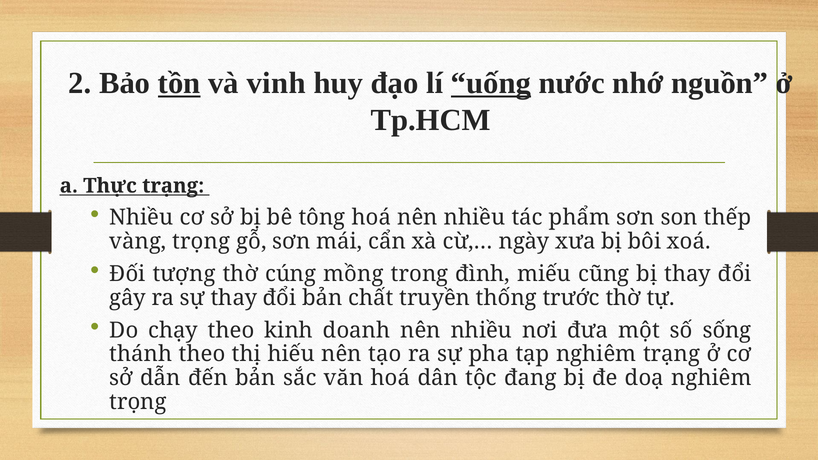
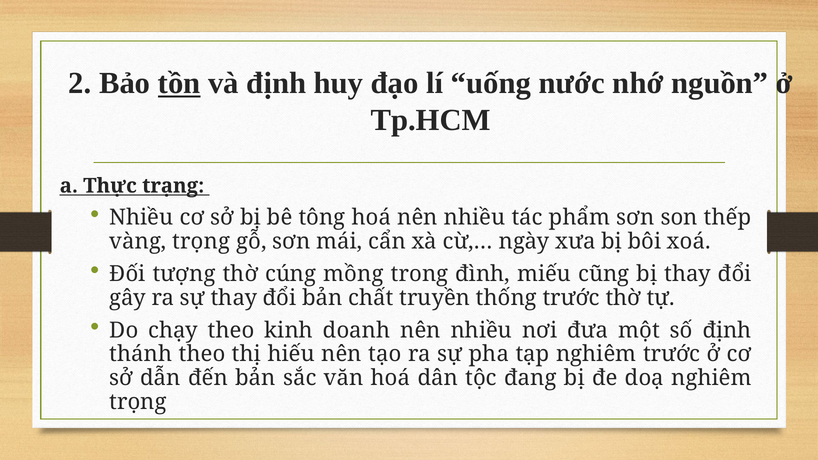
và vinh: vinh -> định
uống underline: present -> none
số sống: sống -> định
nghiêm trạng: trạng -> trước
